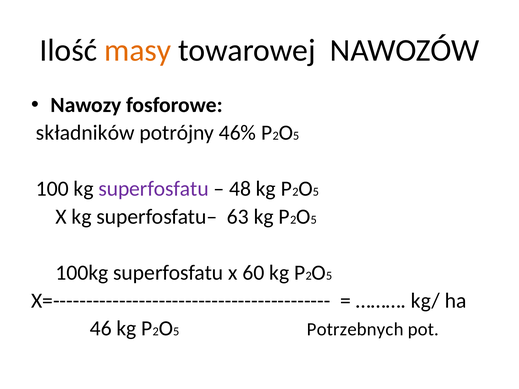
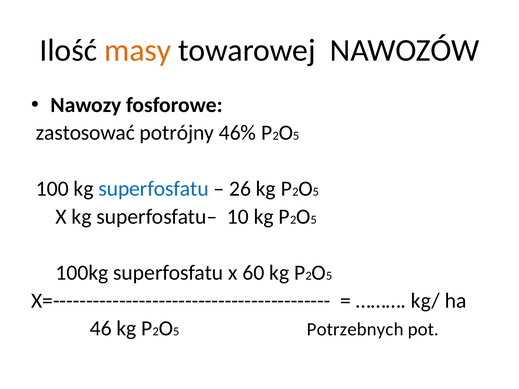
składników: składników -> zastosować
superfosfatu at (154, 189) colour: purple -> blue
48: 48 -> 26
63: 63 -> 10
